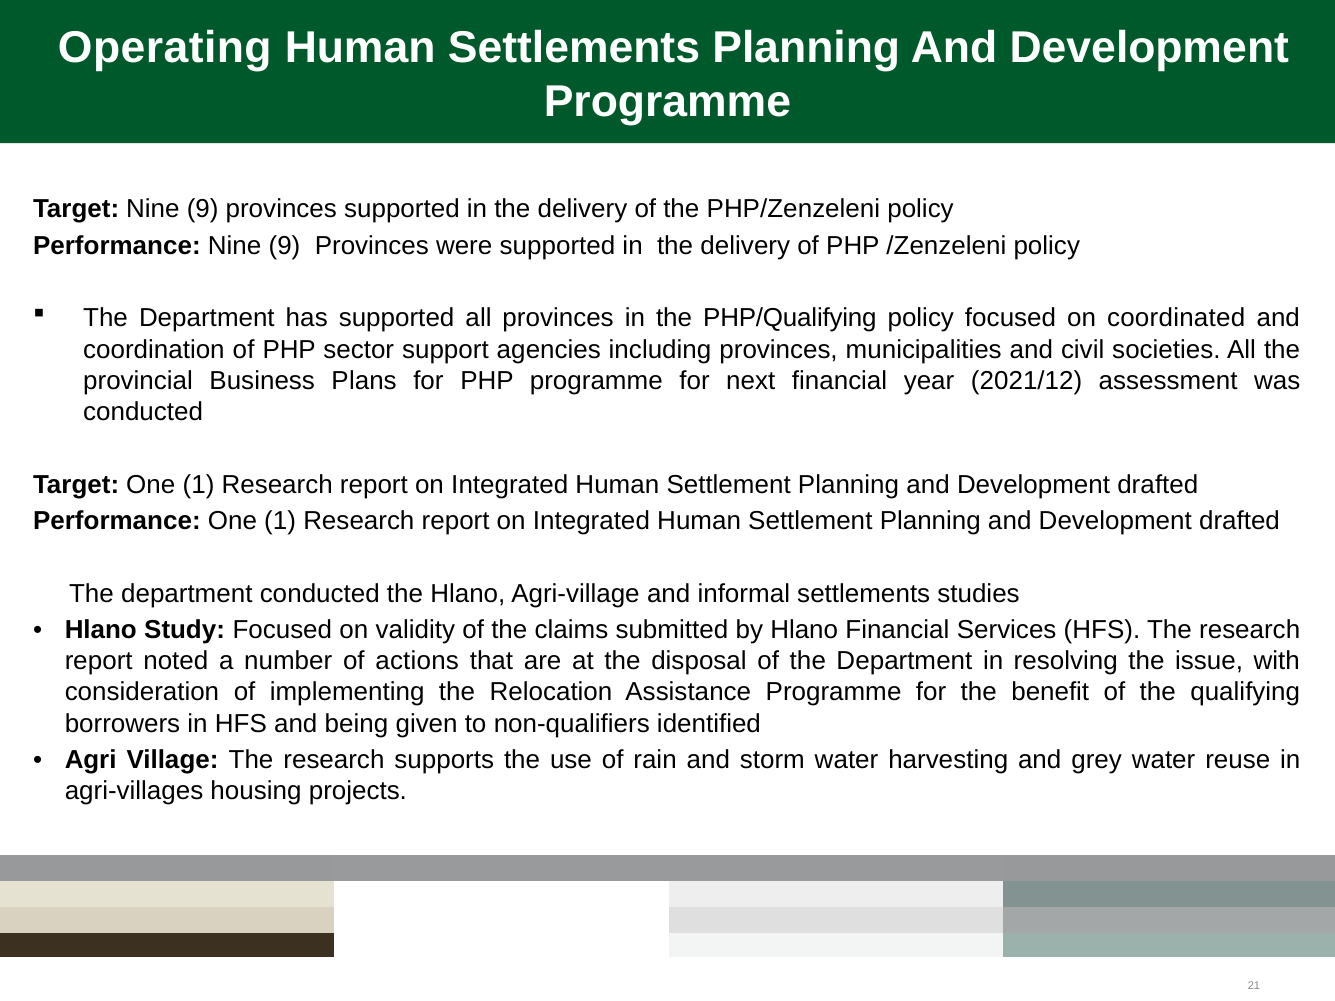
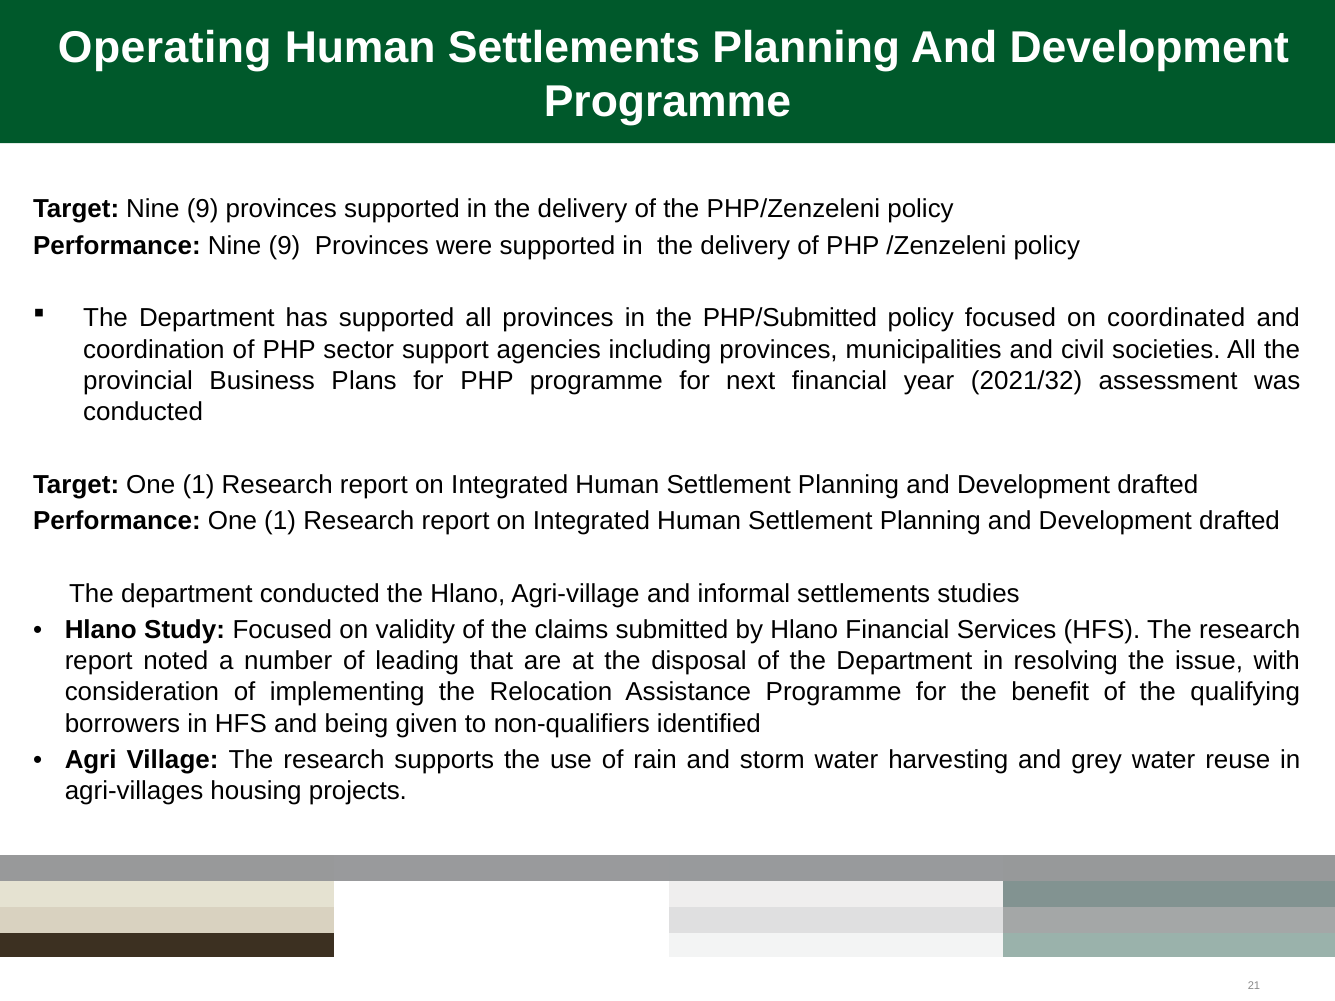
PHP/Qualifying: PHP/Qualifying -> PHP/Submitted
2021/12: 2021/12 -> 2021/32
actions: actions -> leading
